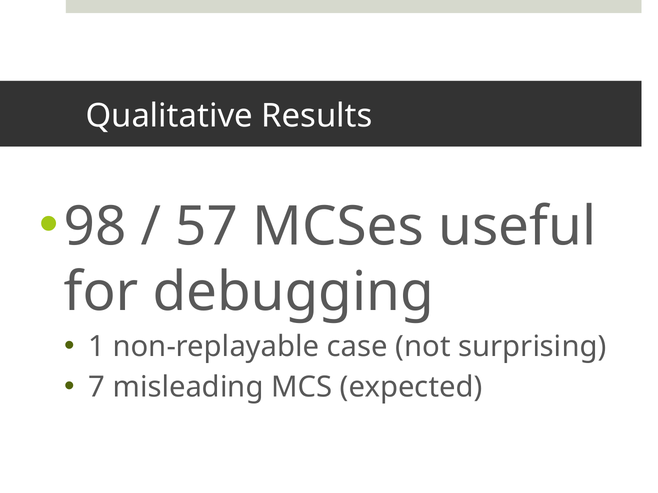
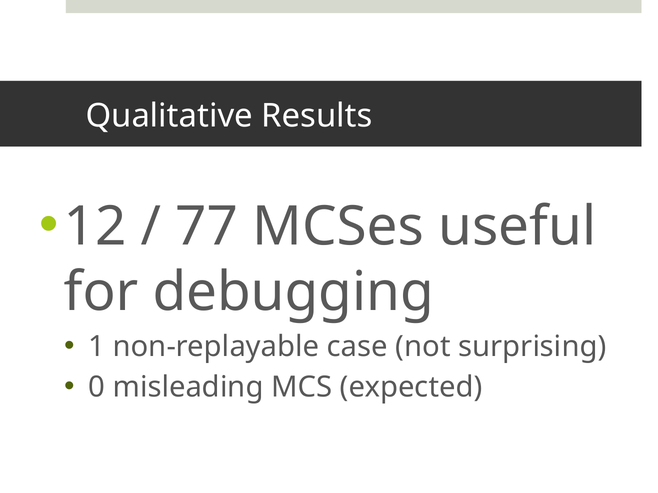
98: 98 -> 12
57: 57 -> 77
7: 7 -> 0
